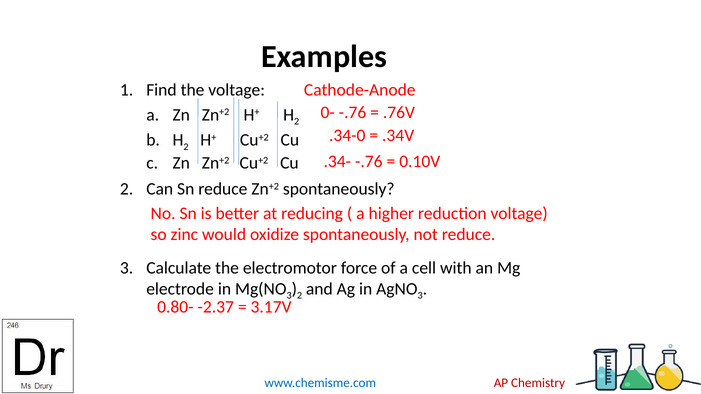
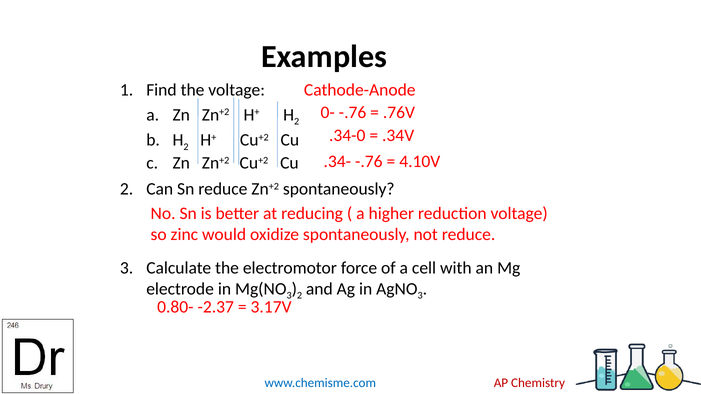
0.10V: 0.10V -> 4.10V
